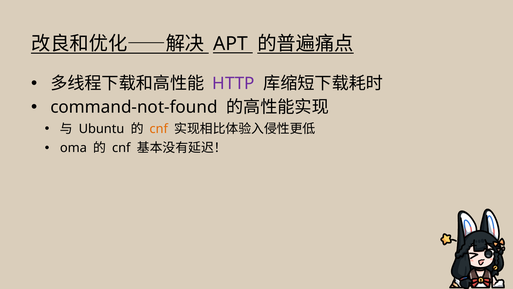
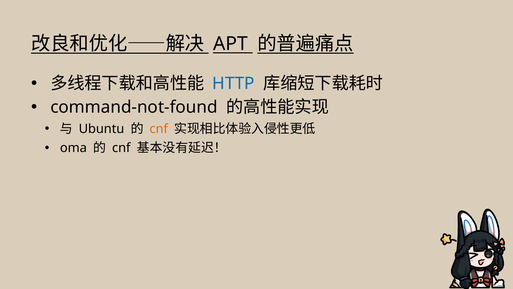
HTTP colour: purple -> blue
